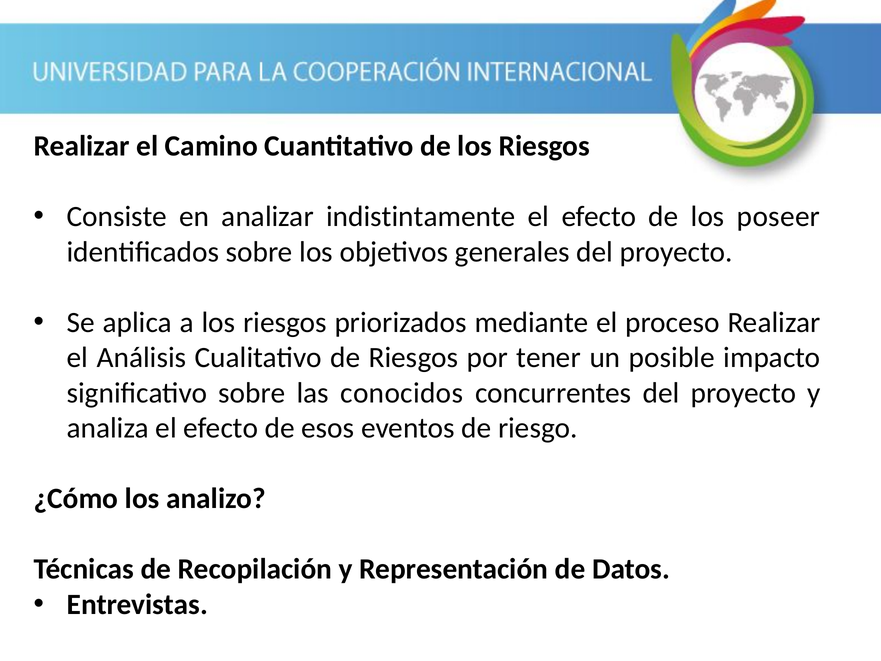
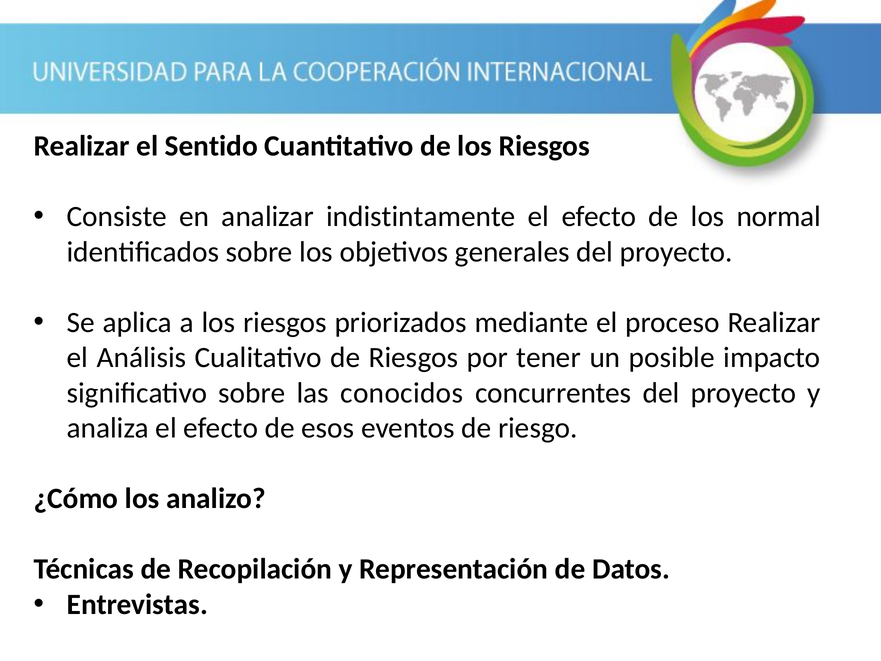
Camino: Camino -> Sentido
poseer: poseer -> normal
